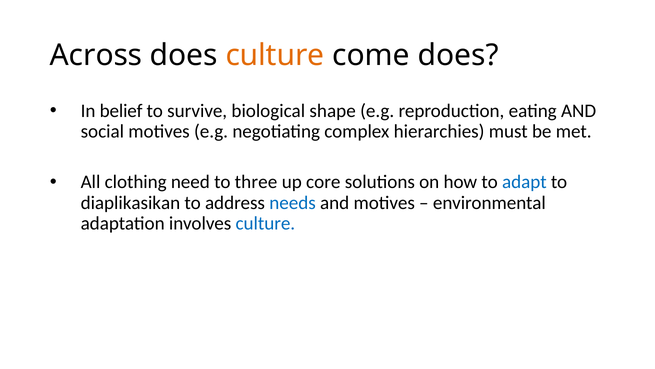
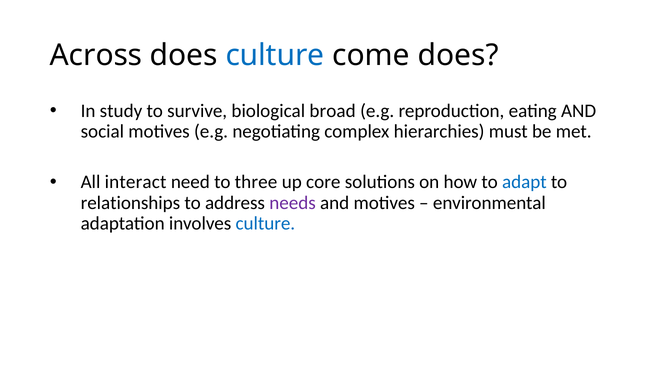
culture at (275, 55) colour: orange -> blue
belief: belief -> study
shape: shape -> broad
clothing: clothing -> interact
diaplikasikan: diaplikasikan -> relationships
needs colour: blue -> purple
